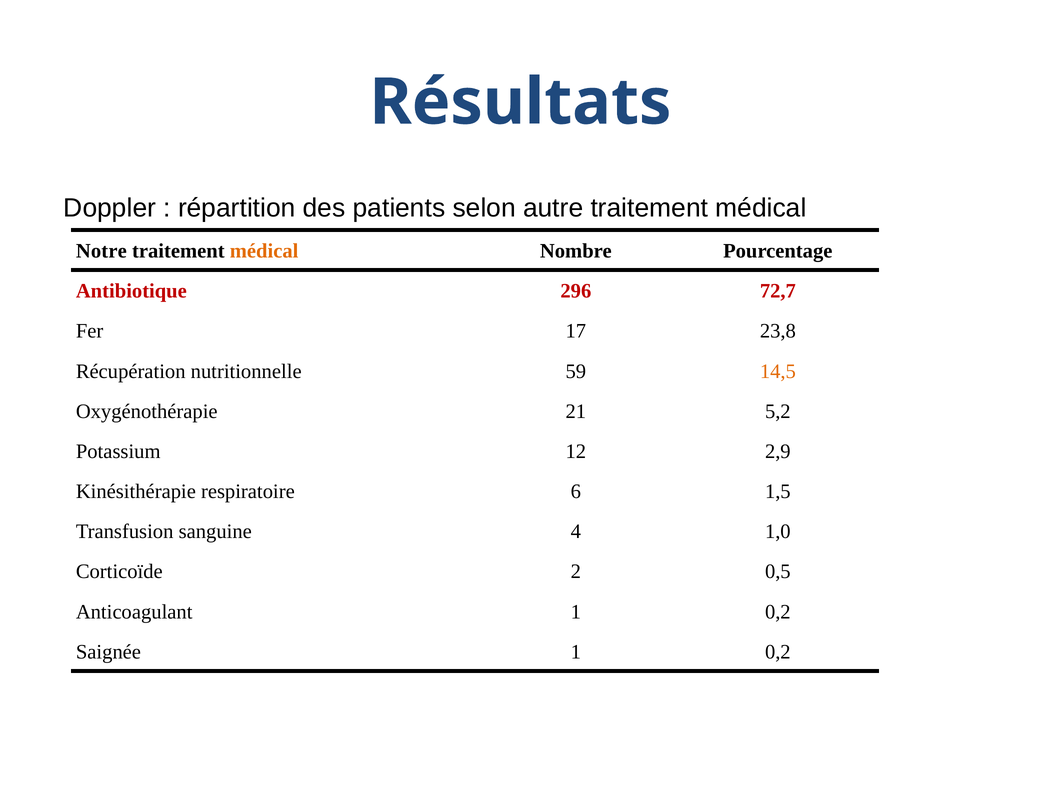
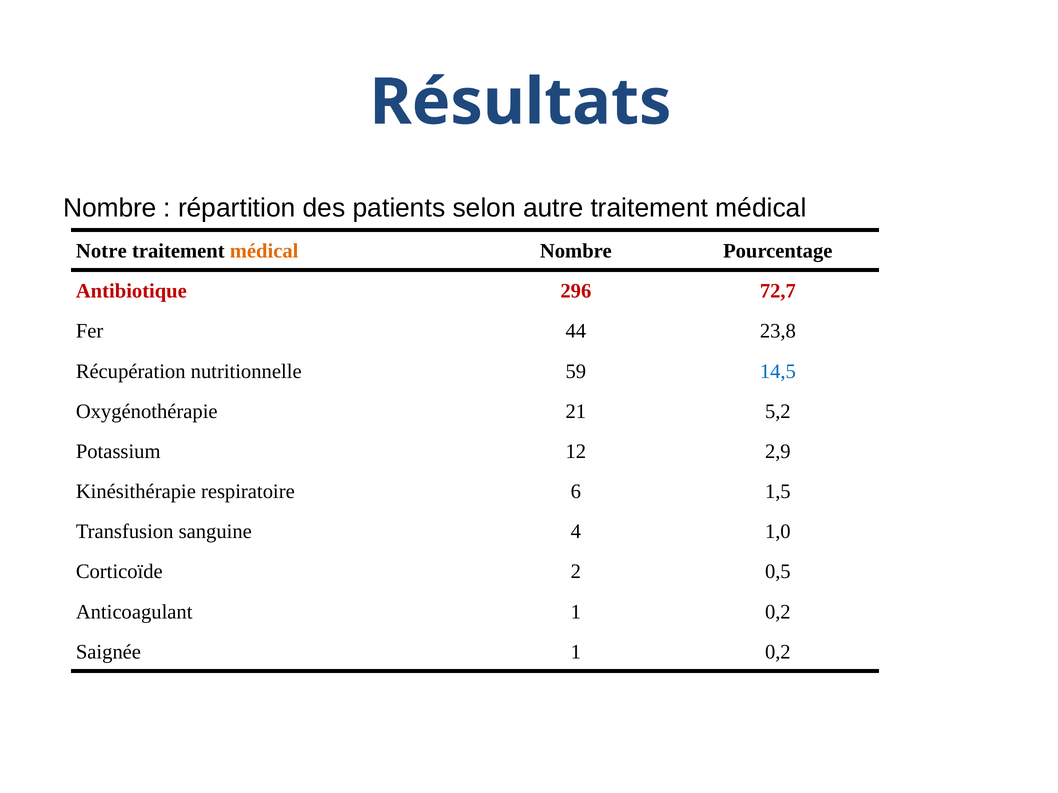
Doppler at (110, 208): Doppler -> Nombre
17: 17 -> 44
14,5 colour: orange -> blue
